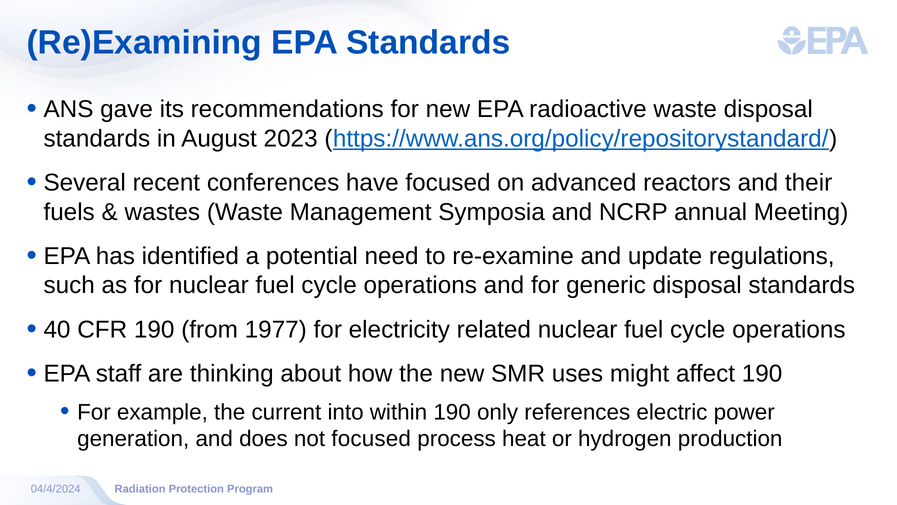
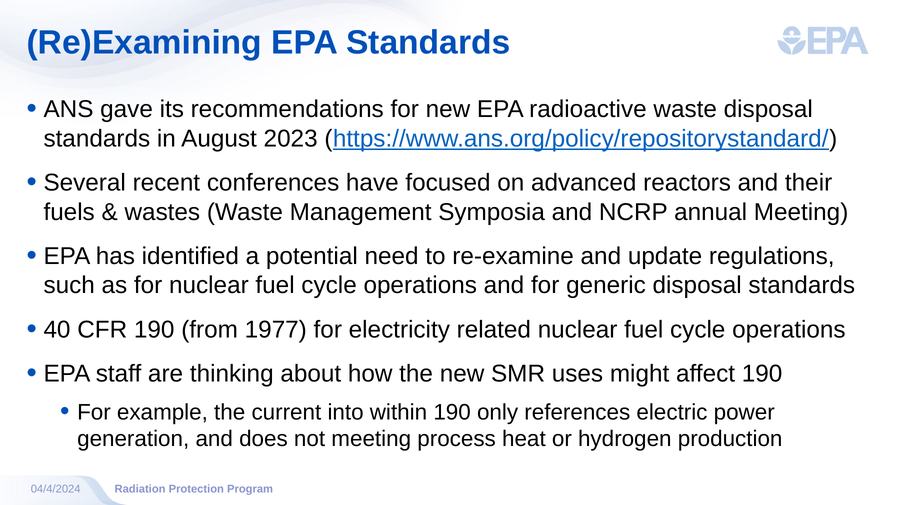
not focused: focused -> meeting
